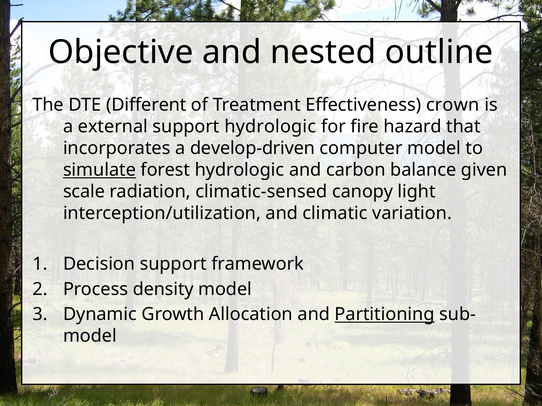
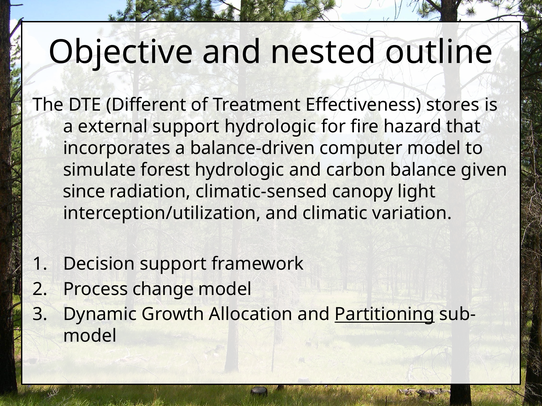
crown: crown -> stores
develop-driven: develop-driven -> balance-driven
simulate underline: present -> none
scale: scale -> since
density: density -> change
